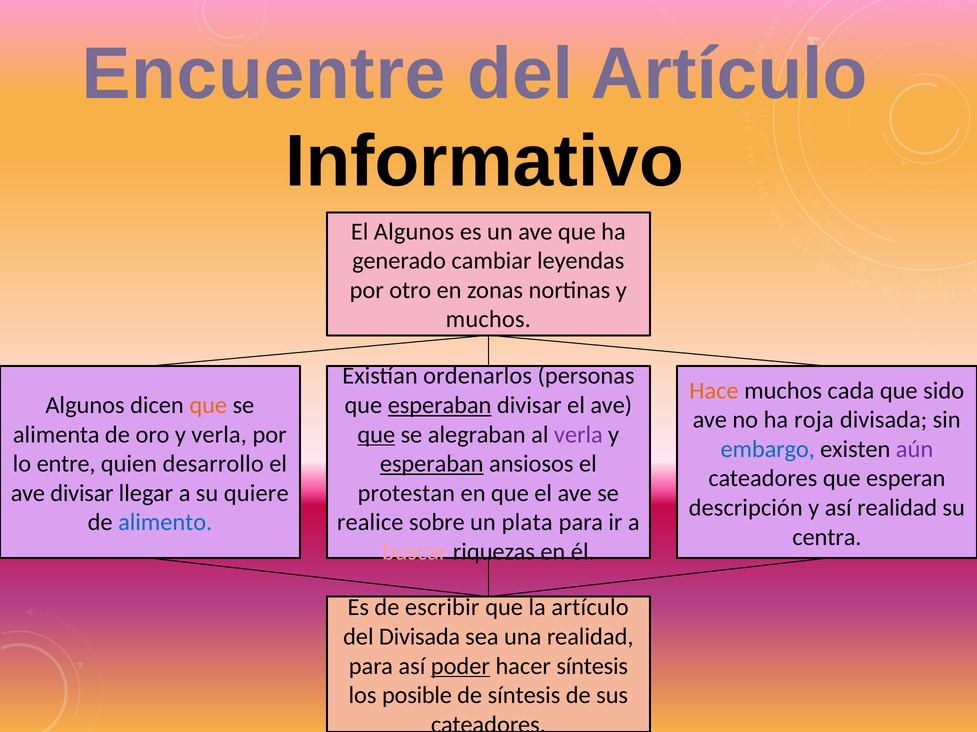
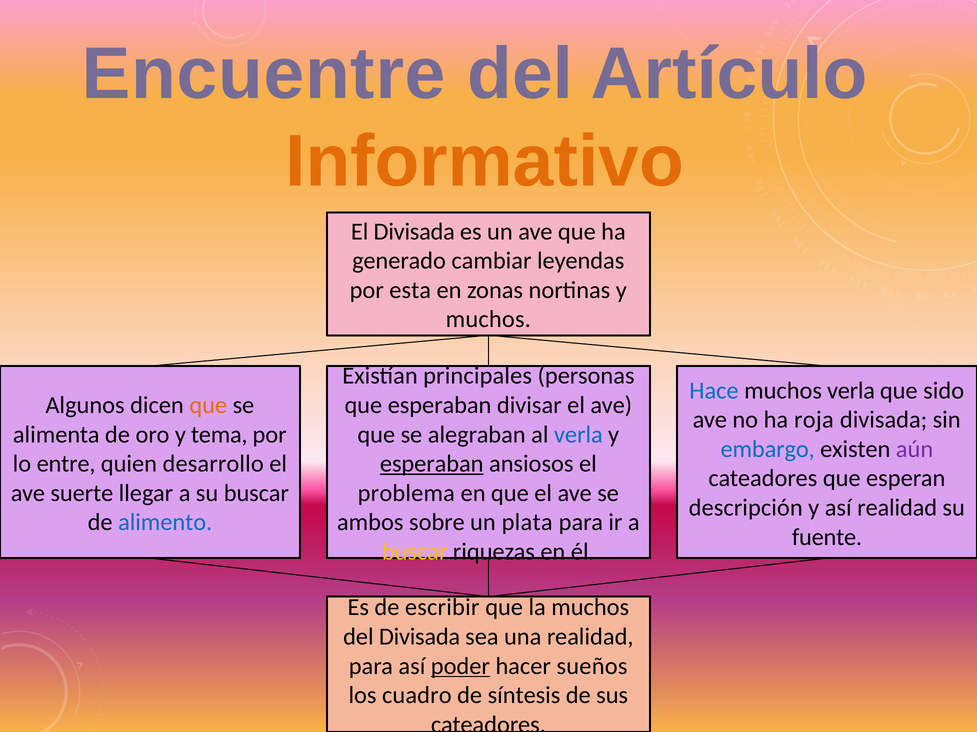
Informativo colour: black -> orange
El Algunos: Algunos -> Divisada
otro: otro -> esta
ordenarlos: ordenarlos -> principales
Hace colour: orange -> blue
muchos cada: cada -> verla
esperaban at (440, 406) underline: present -> none
y verla: verla -> tema
que at (376, 435) underline: present -> none
verla at (578, 435) colour: purple -> blue
ave divisar: divisar -> suerte
su quiere: quiere -> buscar
protestan: protestan -> problema
realice: realice -> ambos
centra: centra -> fuente
buscar at (415, 552) colour: pink -> yellow
la artículo: artículo -> muchos
hacer síntesis: síntesis -> sueños
posible: posible -> cuadro
